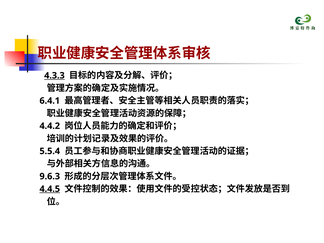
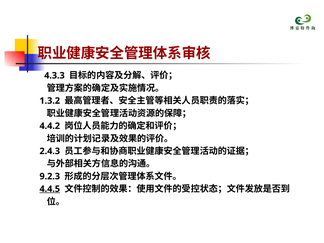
4.3.3 underline: present -> none
6.4.1: 6.4.1 -> 1.3.2
5.5.4: 5.5.4 -> 2.4.3
9.6.3: 9.6.3 -> 9.2.3
